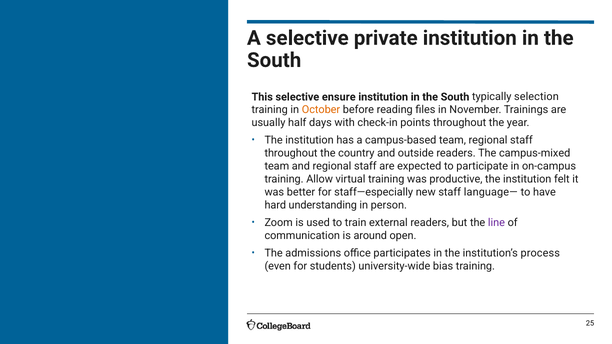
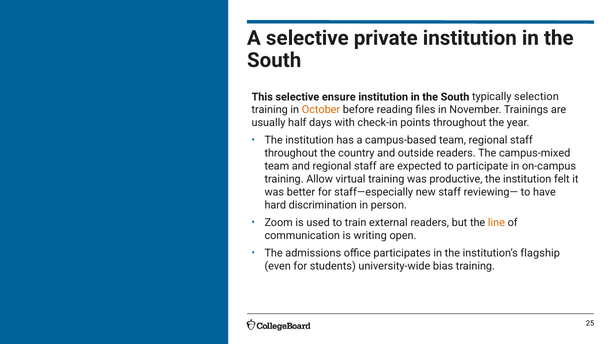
language—: language— -> reviewing—
understanding: understanding -> discrimination
line colour: purple -> orange
around: around -> writing
process: process -> flagship
